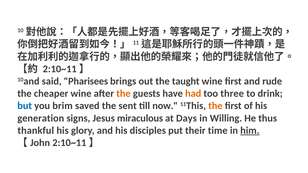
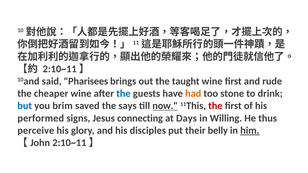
the at (123, 94) colour: orange -> blue
three: three -> stone
sent: sent -> says
now underline: none -> present
the at (215, 106) colour: orange -> red
generation: generation -> performed
miraculous: miraculous -> connecting
thankful: thankful -> perceive
time: time -> belly
